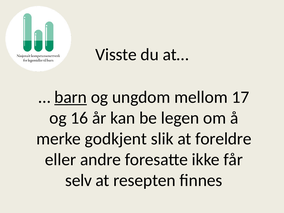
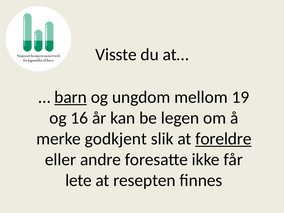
17: 17 -> 19
foreldre underline: none -> present
selv: selv -> lete
